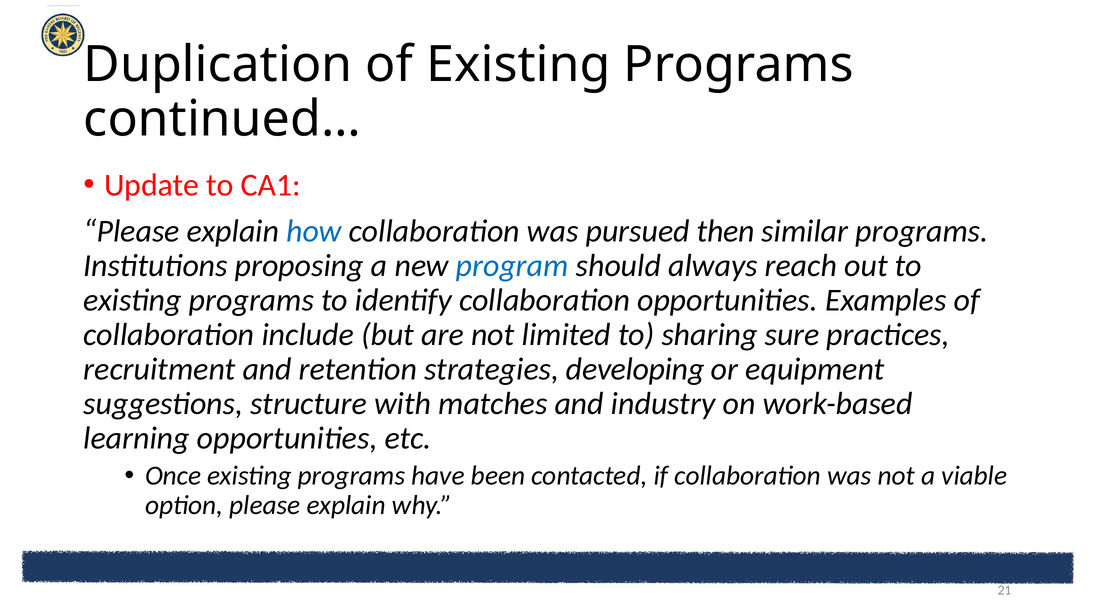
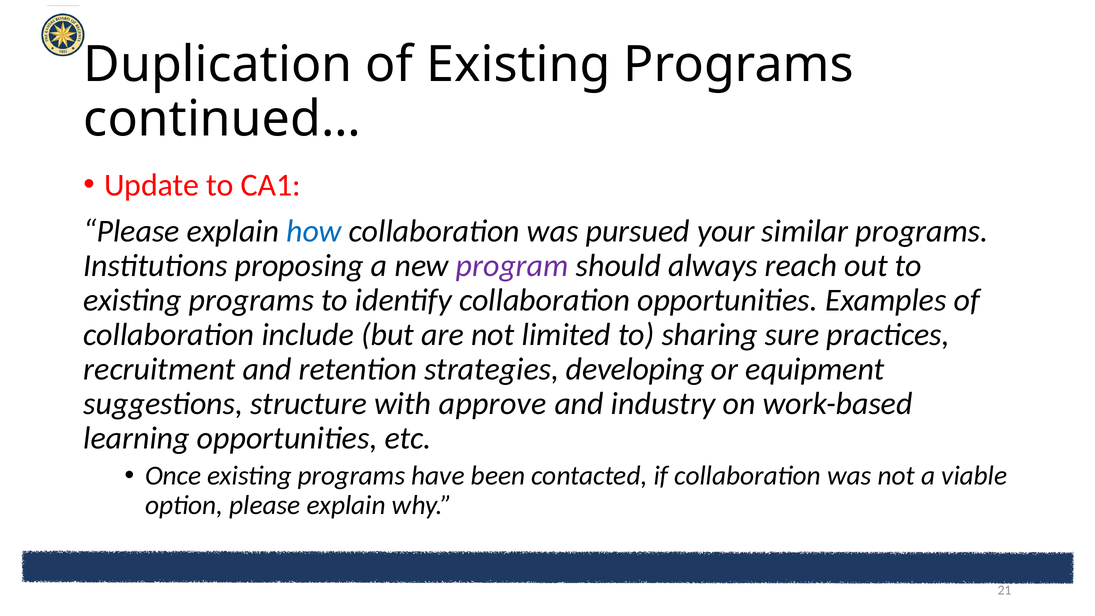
then: then -> your
program colour: blue -> purple
matches: matches -> approve
